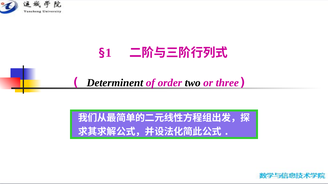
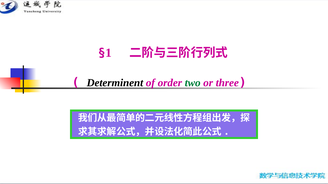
two colour: black -> green
